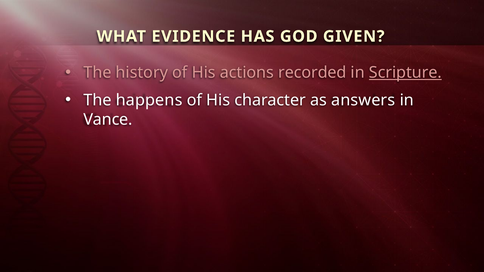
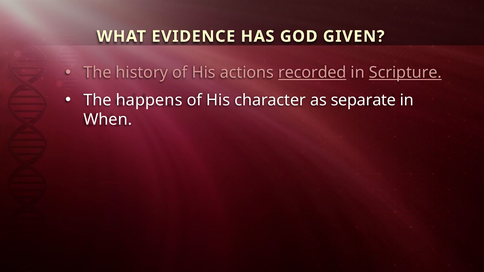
recorded underline: none -> present
answers: answers -> separate
Vance: Vance -> When
